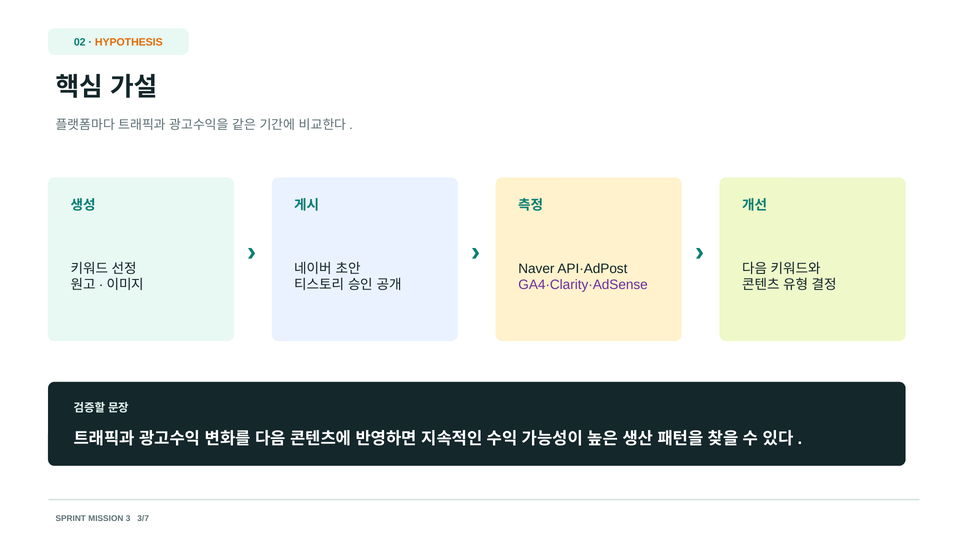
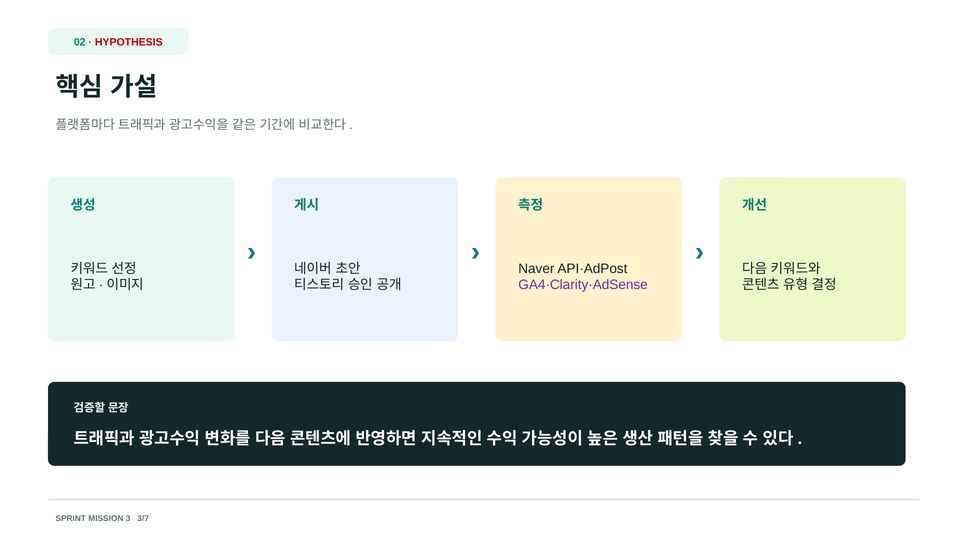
HYPOTHESIS colour: orange -> red
